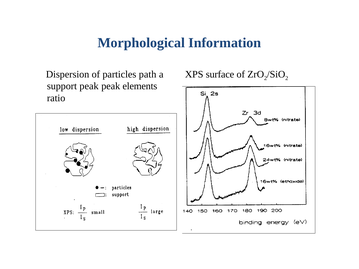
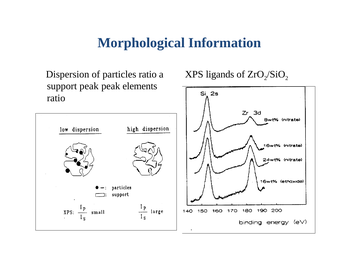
particles path: path -> ratio
surface: surface -> ligands
